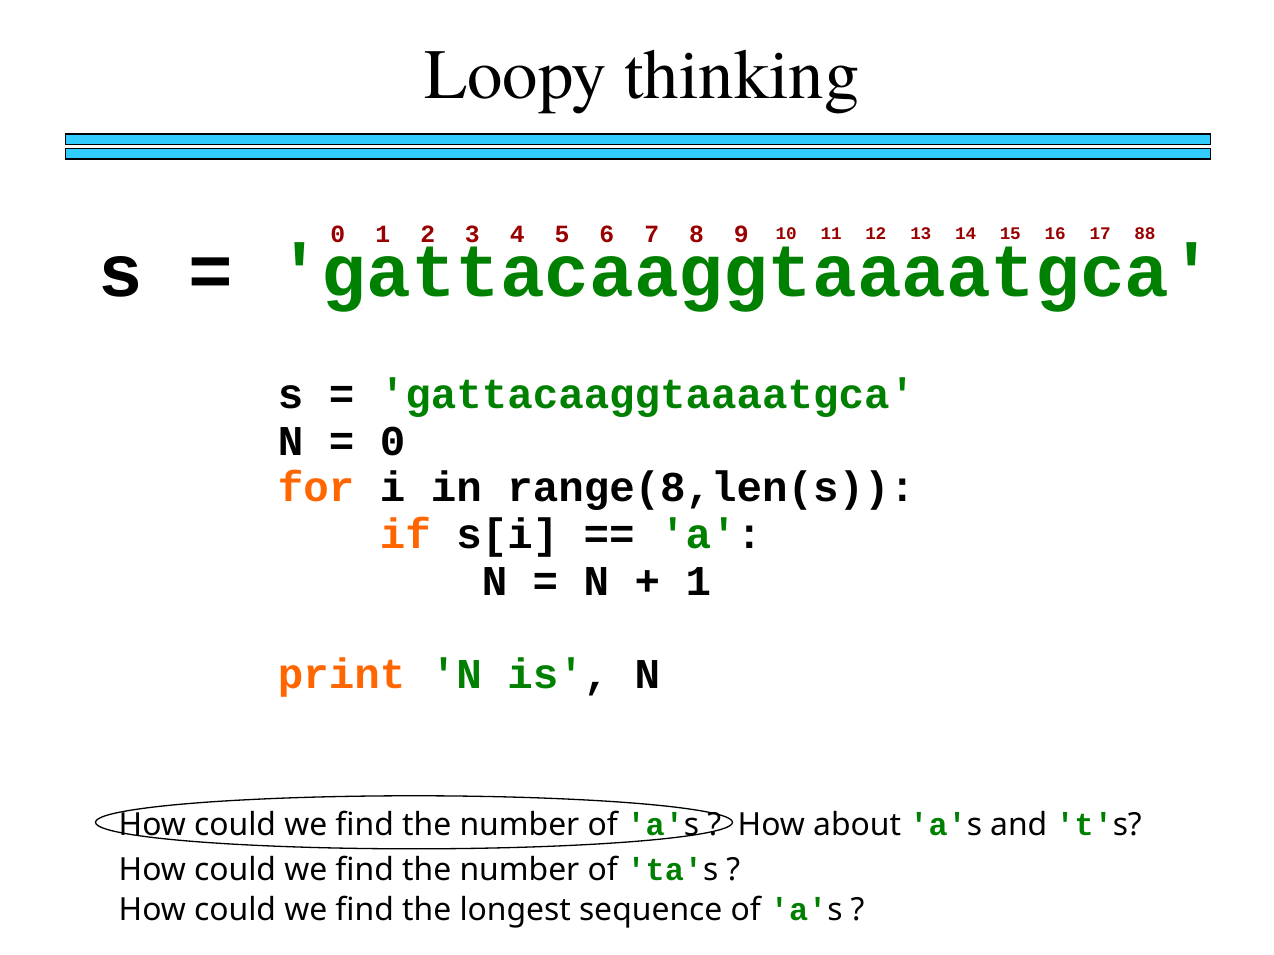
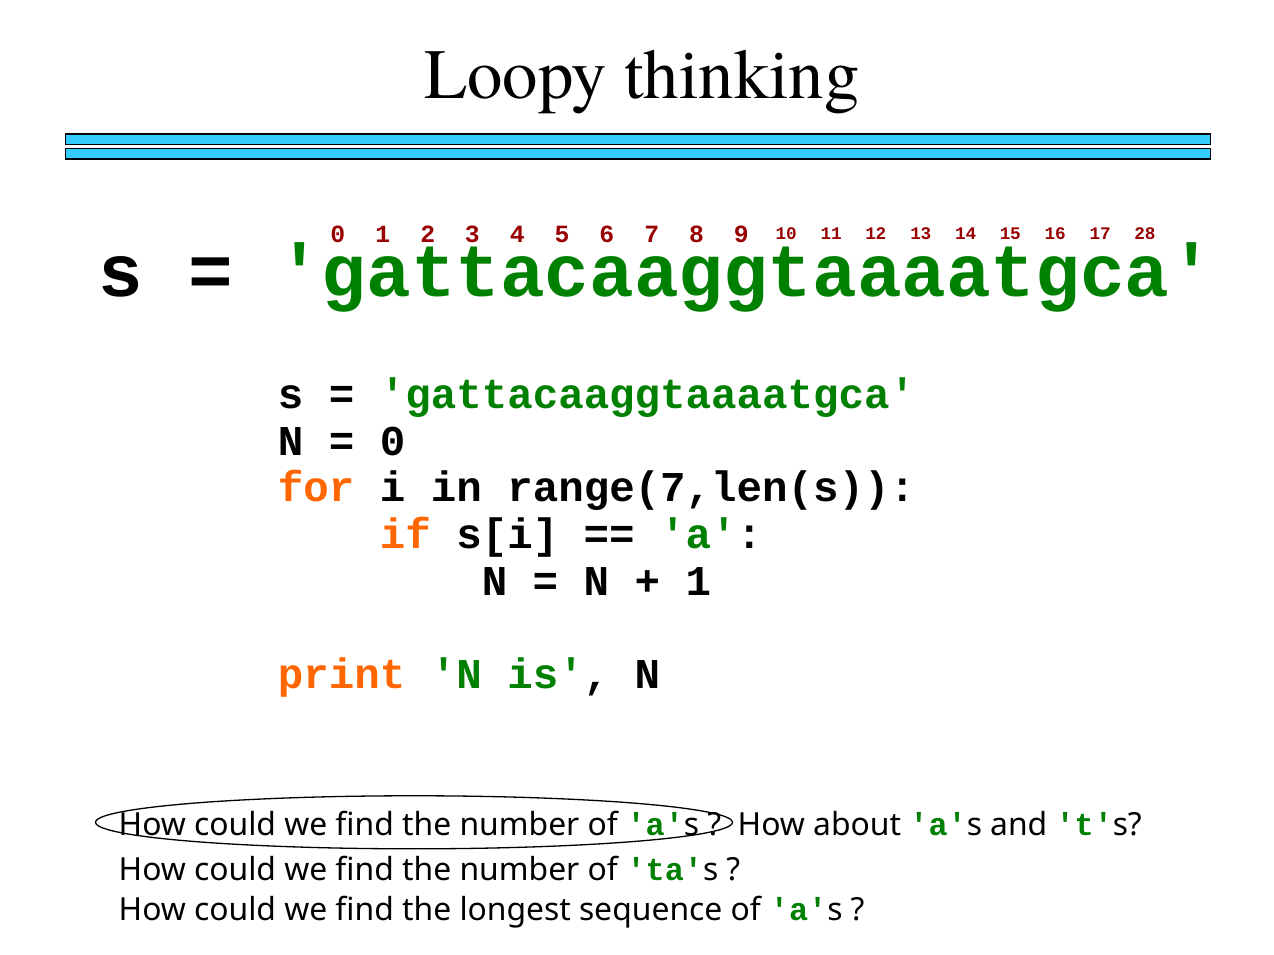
88: 88 -> 28
range(8,len(s: range(8,len(s -> range(7,len(s
